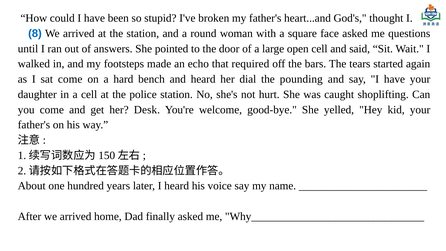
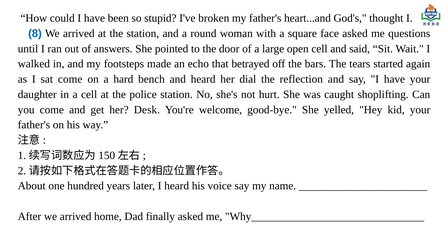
required: required -> betrayed
pounding: pounding -> reflection
